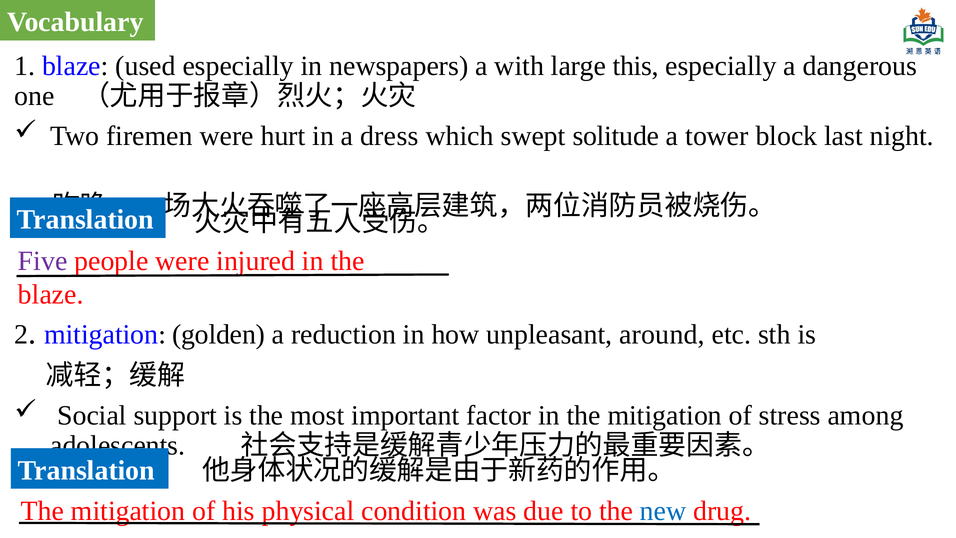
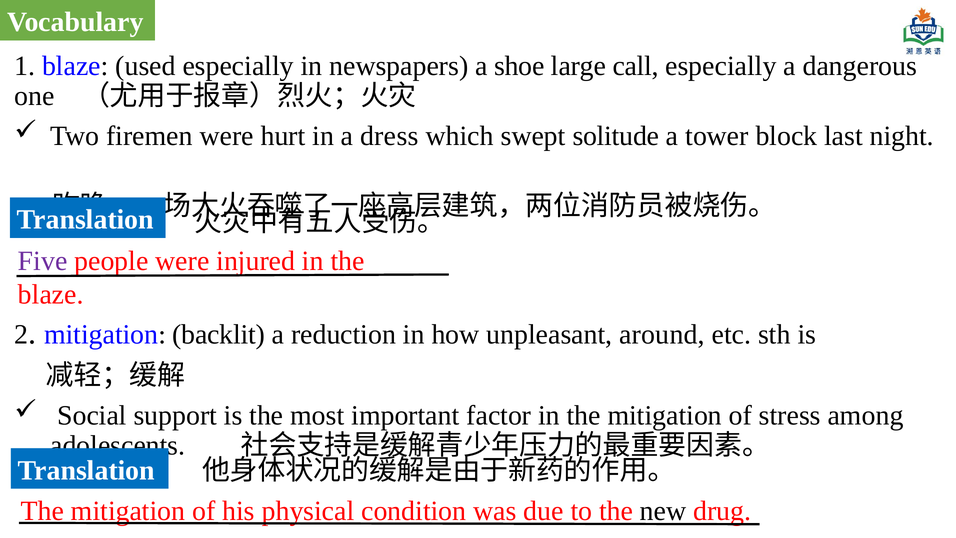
with: with -> shoe
this: this -> call
golden: golden -> backlit
new colour: blue -> black
